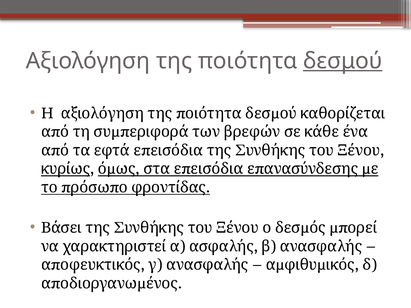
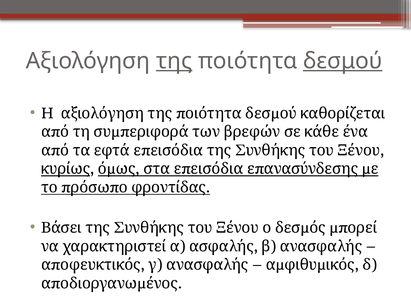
της underline: none -> present
